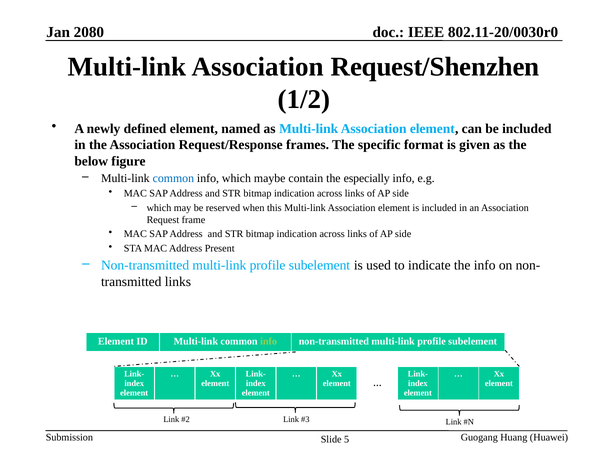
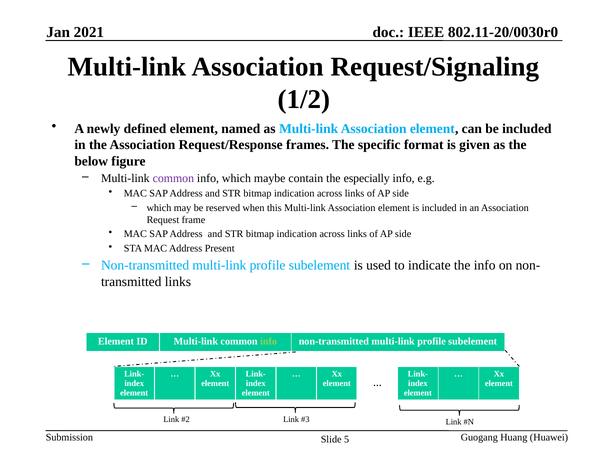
2080: 2080 -> 2021
Request/Shenzhen: Request/Shenzhen -> Request/Signaling
common at (173, 178) colour: blue -> purple
